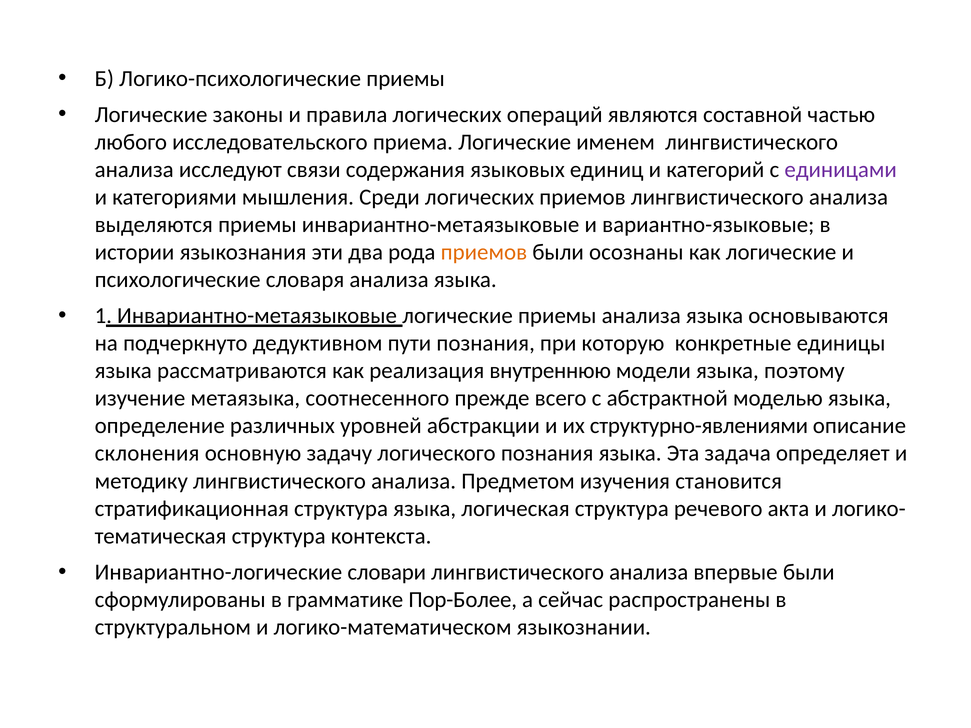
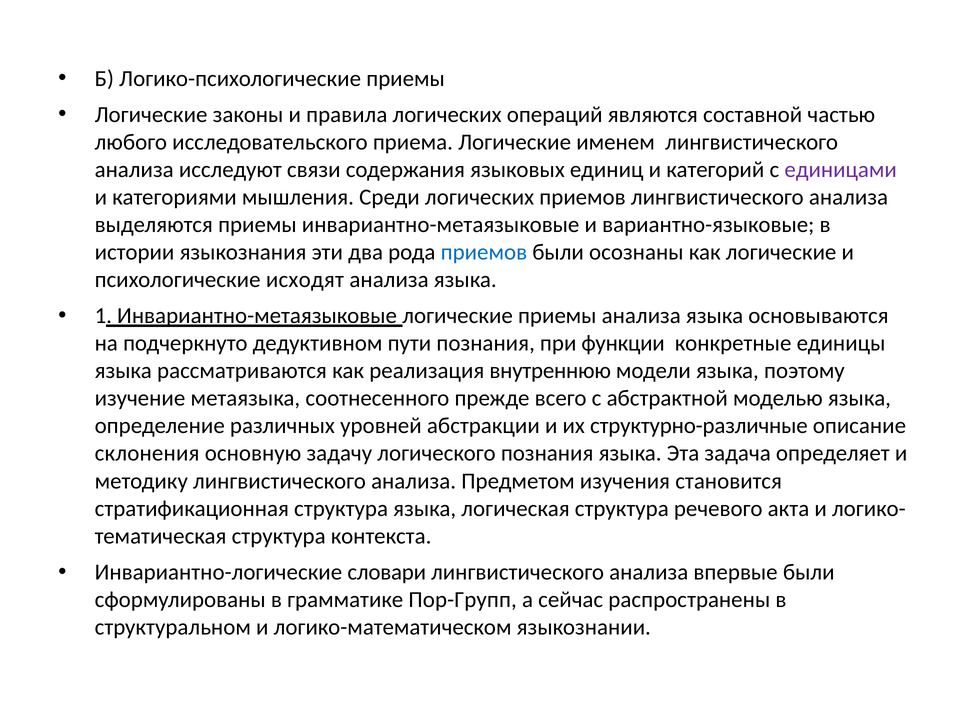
приемов at (484, 252) colour: orange -> blue
словаря: словаря -> исходят
которую: которую -> функции
структурно-явлениями: структурно-явлениями -> структурно-различные
Пор-Более: Пор-Более -> Пор-Групп
